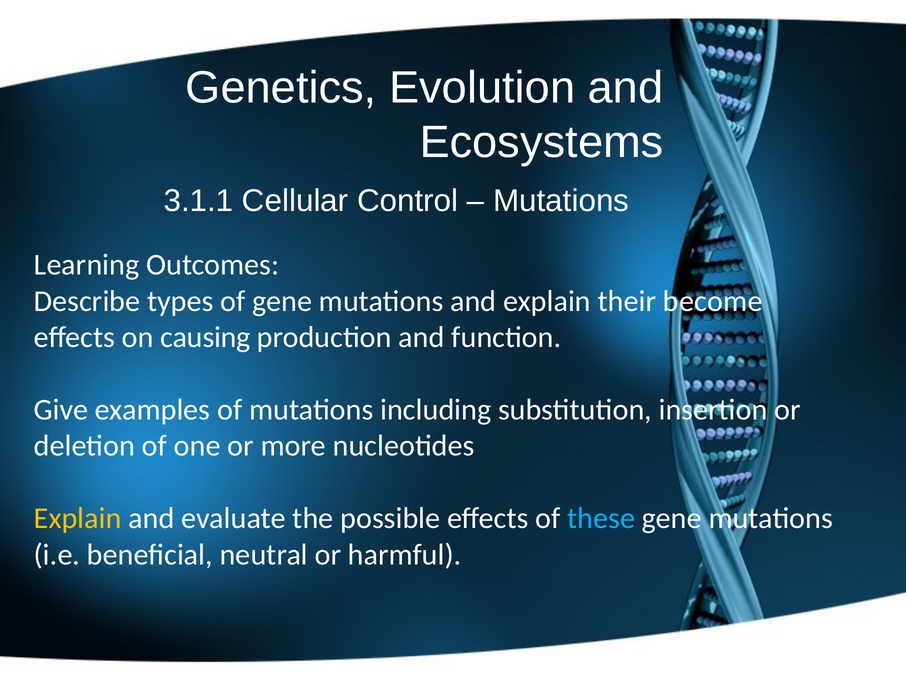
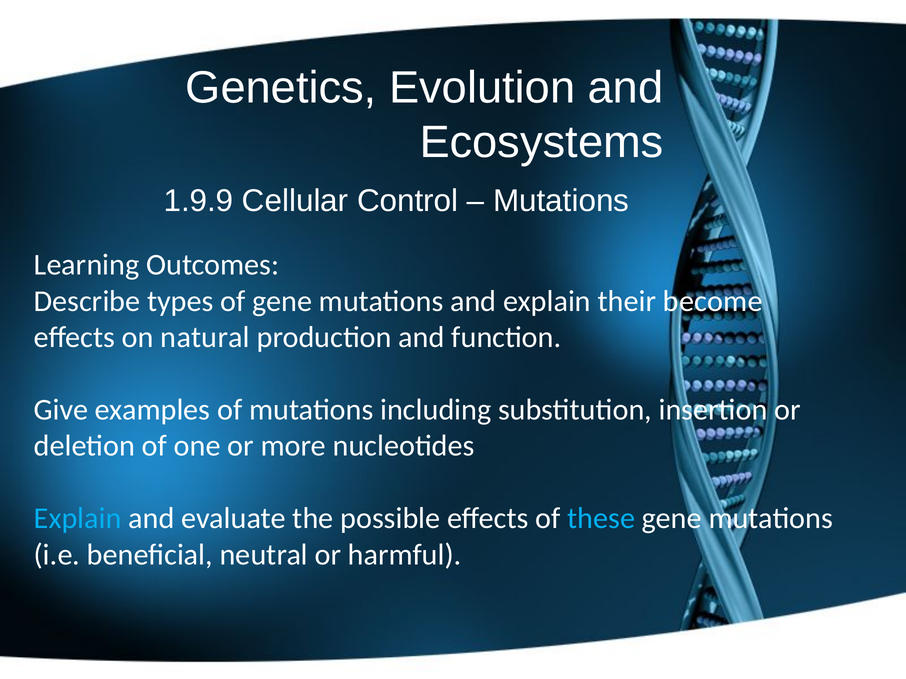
3.1.1: 3.1.1 -> 1.9.9
causing: causing -> natural
Explain at (78, 519) colour: yellow -> light blue
